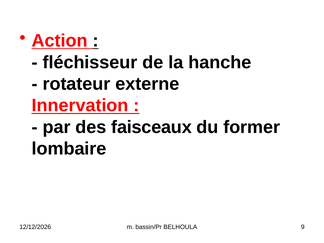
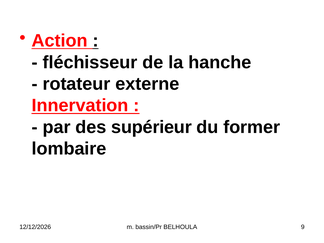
faisceaux: faisceaux -> supérieur
